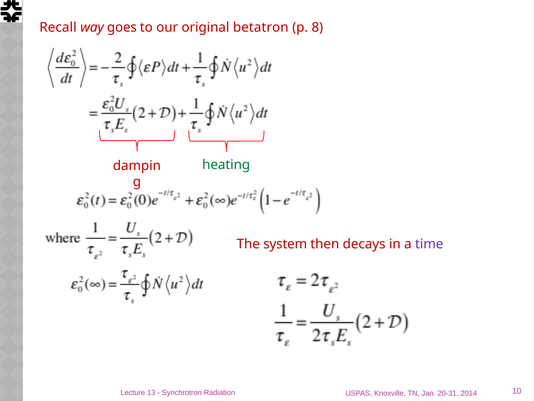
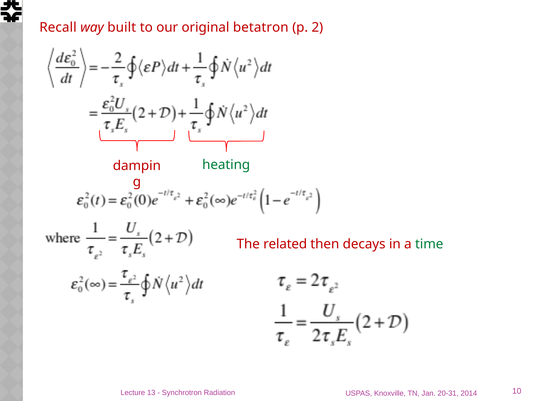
goes: goes -> built
8: 8 -> 2
system: system -> related
time colour: purple -> green
